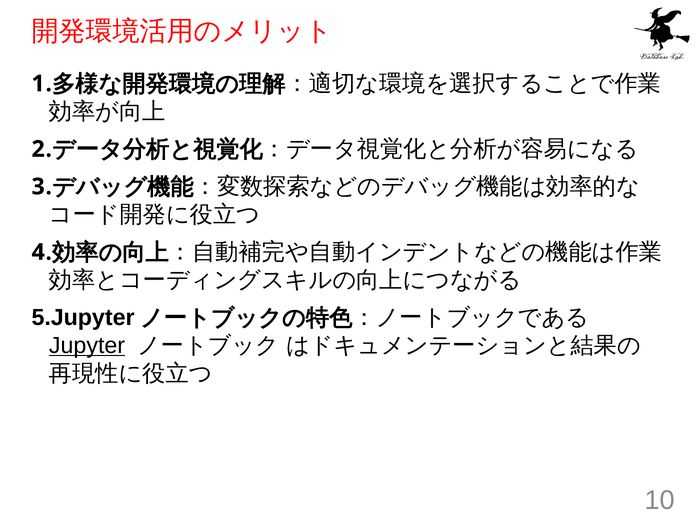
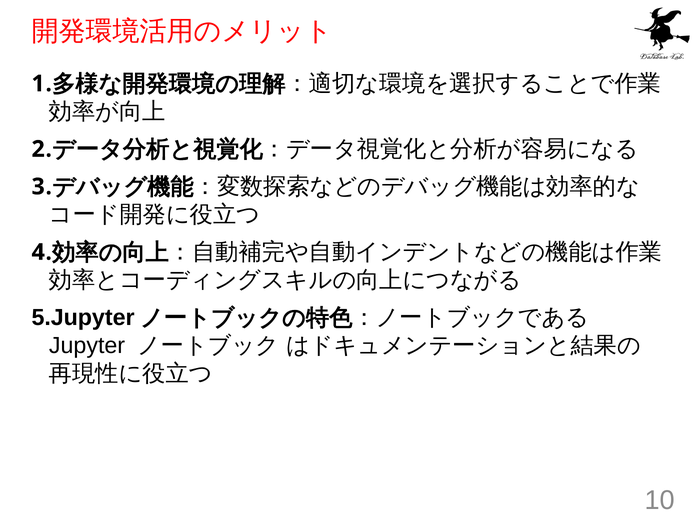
Jupyter underline: present -> none
